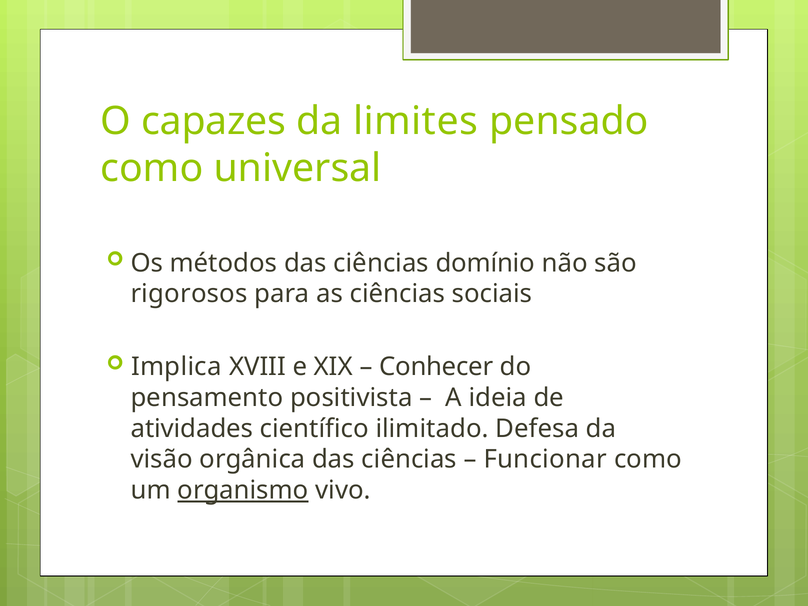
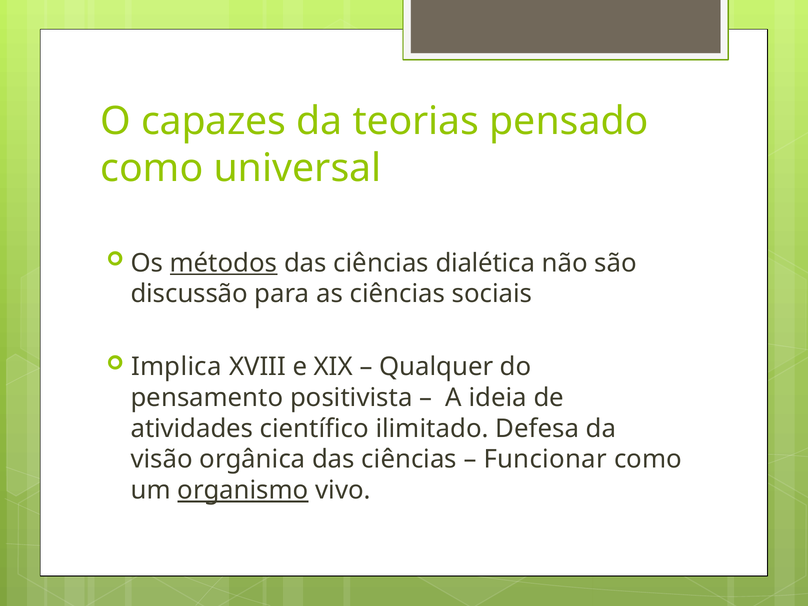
limites: limites -> teorias
métodos underline: none -> present
domínio: domínio -> dialética
rigorosos: rigorosos -> discussão
Conhecer: Conhecer -> Qualquer
